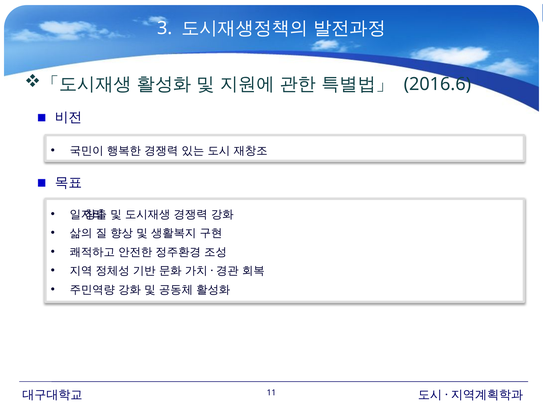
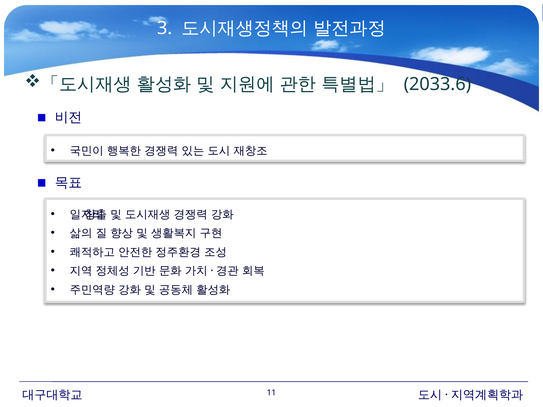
2016.6: 2016.6 -> 2033.6
